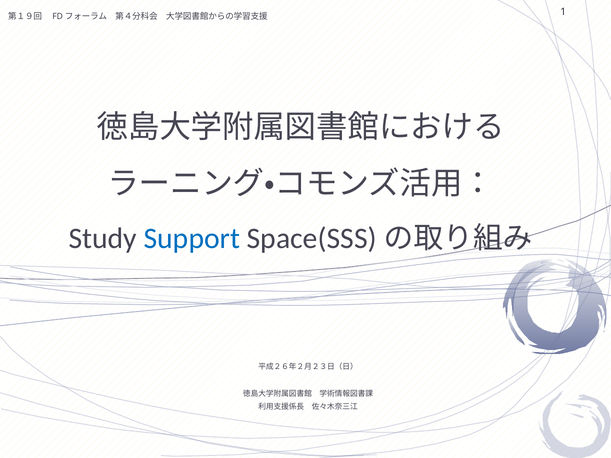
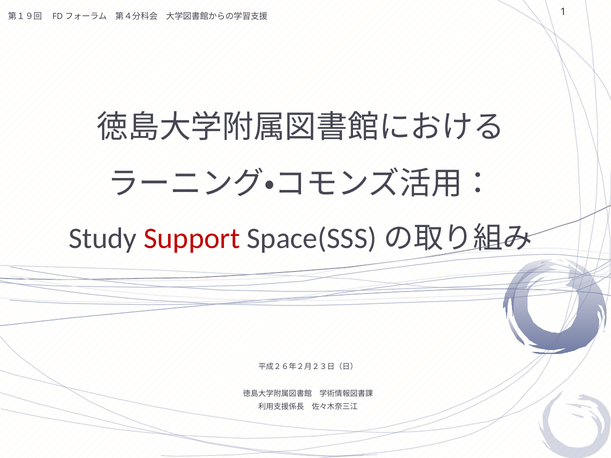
Support colour: blue -> red
